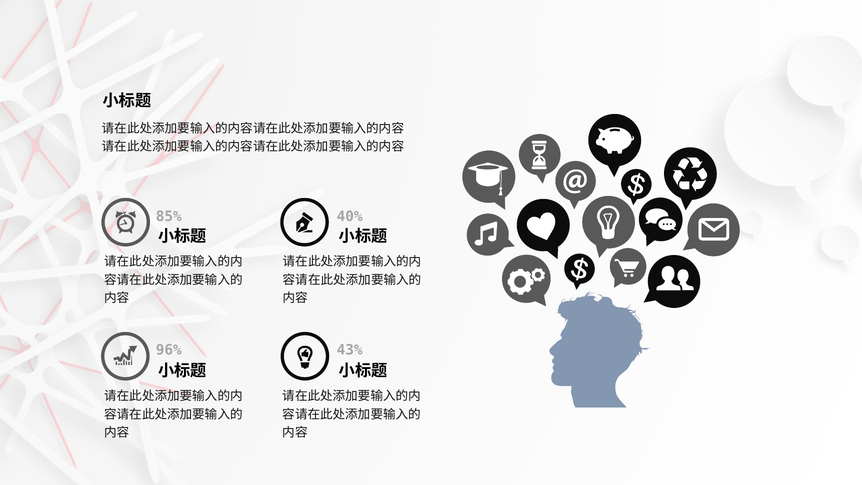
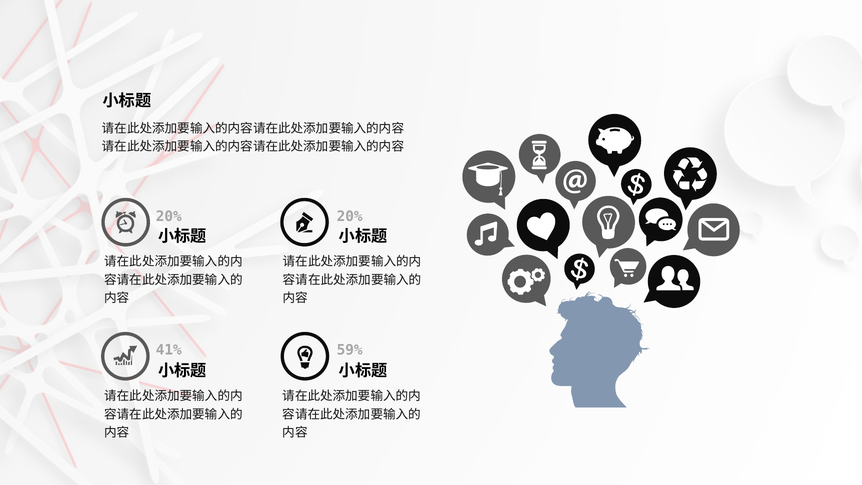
85% at (169, 217): 85% -> 20%
40% at (350, 217): 40% -> 20%
96%: 96% -> 41%
43%: 43% -> 59%
